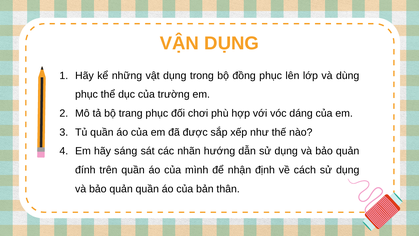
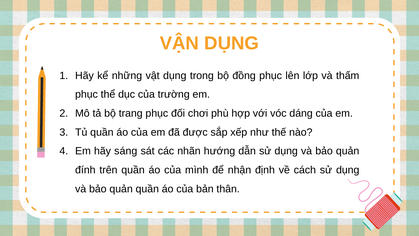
dùng: dùng -> thấm
